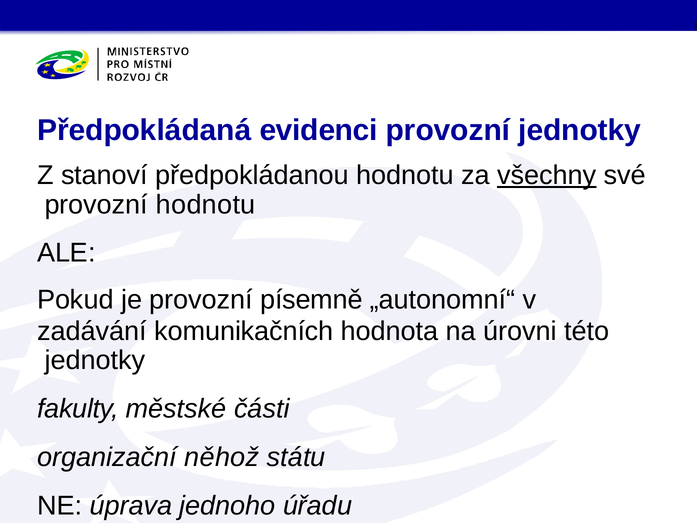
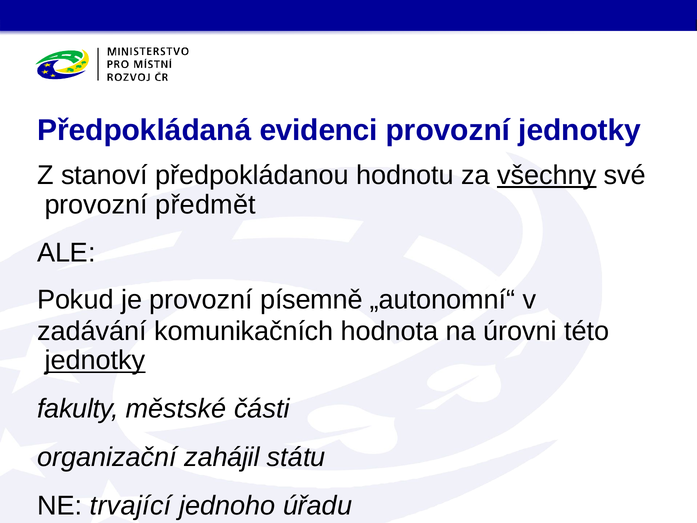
provozní hodnotu: hodnotu -> předmět
jednotky at (95, 360) underline: none -> present
něhož: něhož -> zahájil
úprava: úprava -> trvající
